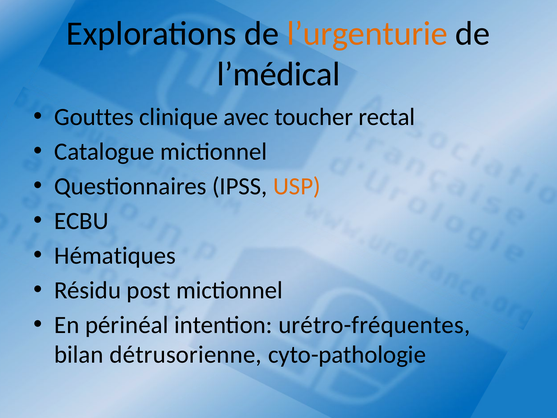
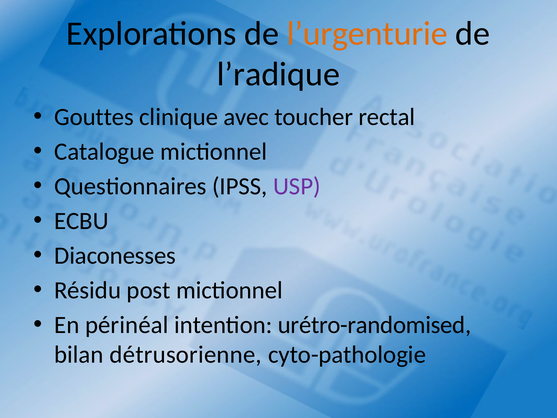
l’médical: l’médical -> l’radique
USP colour: orange -> purple
Hématiques: Hématiques -> Diaconesses
urétro-fréquentes: urétro-fréquentes -> urétro-randomised
